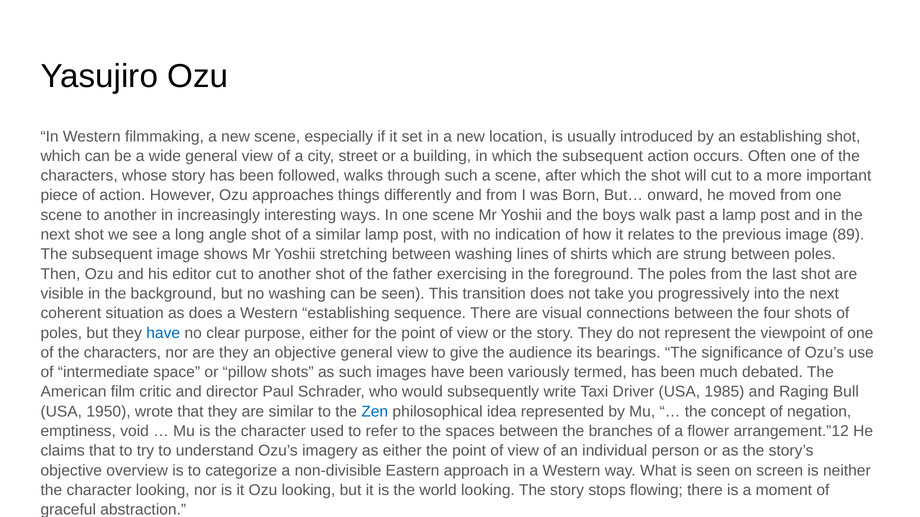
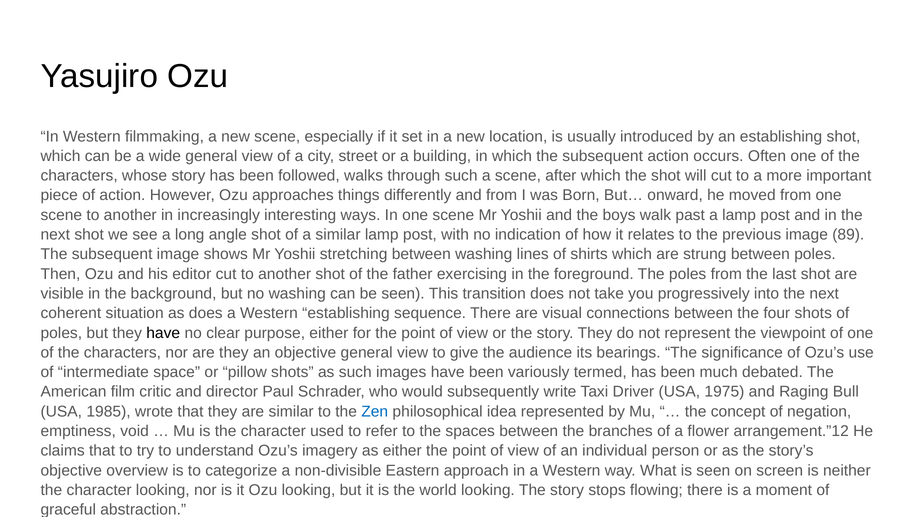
have at (163, 333) colour: blue -> black
1985: 1985 -> 1975
1950: 1950 -> 1985
